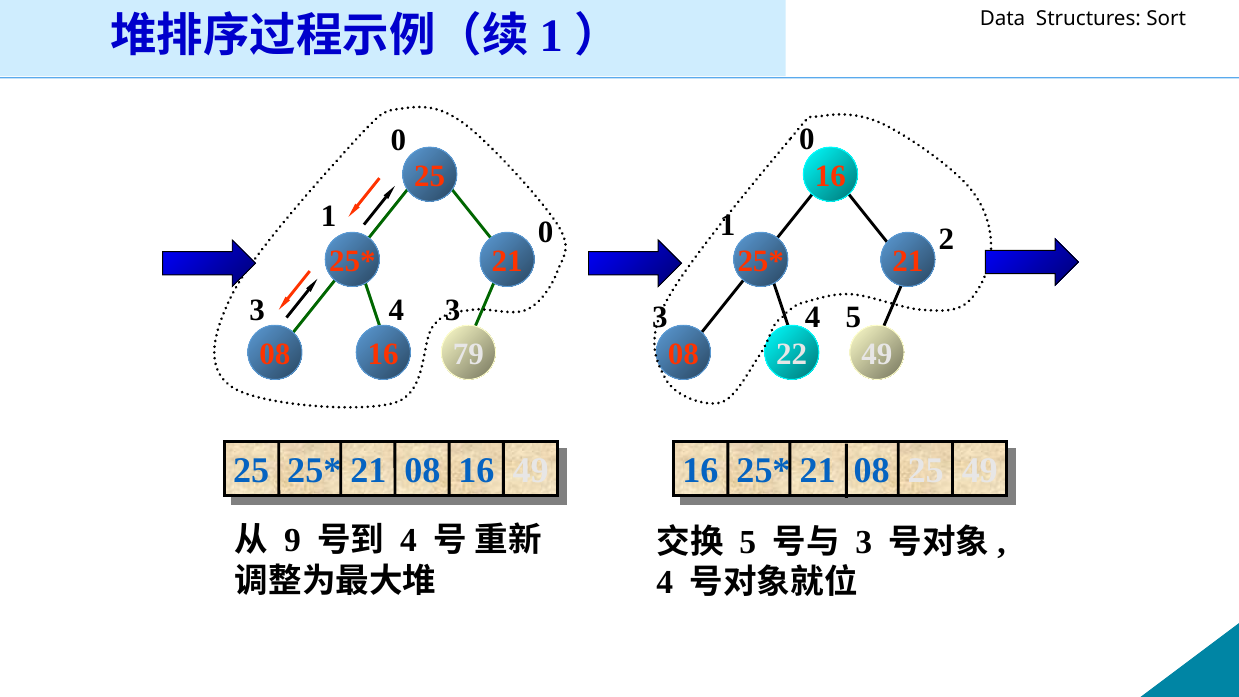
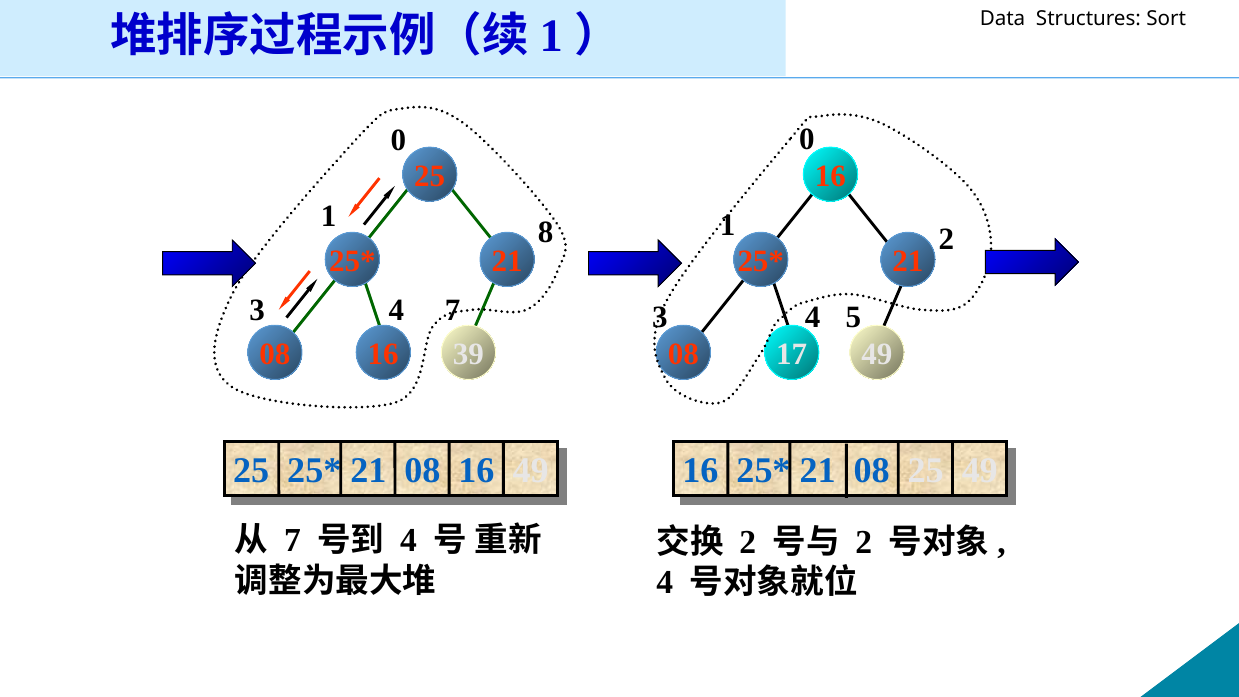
1 0: 0 -> 8
3 at (453, 311): 3 -> 7
79: 79 -> 39
22: 22 -> 17
9 at (293, 541): 9 -> 7
5 at (748, 542): 5 -> 2
3 at (864, 542): 3 -> 2
